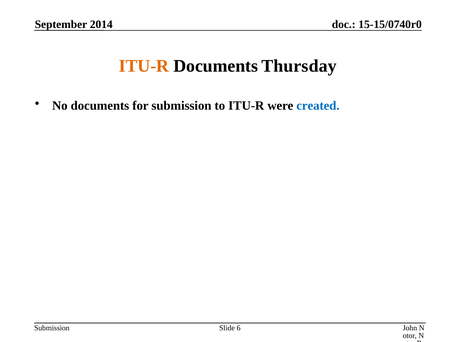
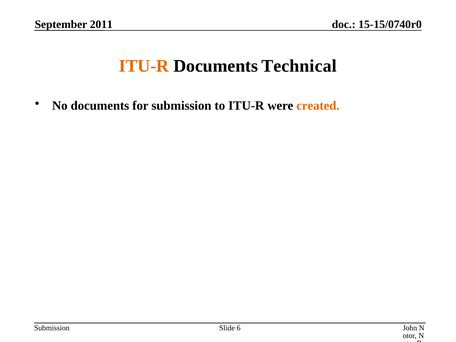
2014: 2014 -> 2011
Thursday: Thursday -> Technical
created colour: blue -> orange
